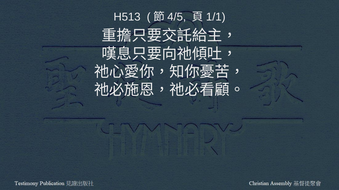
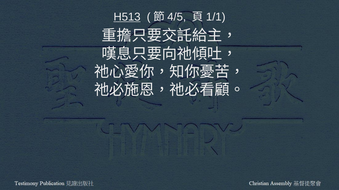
H513 underline: none -> present
